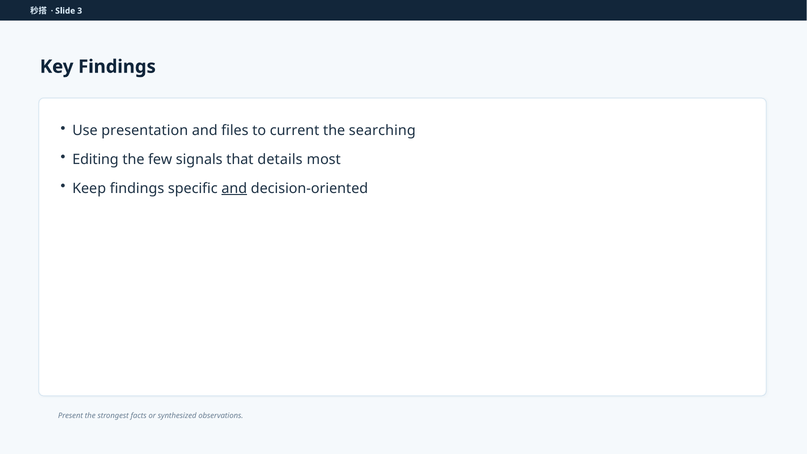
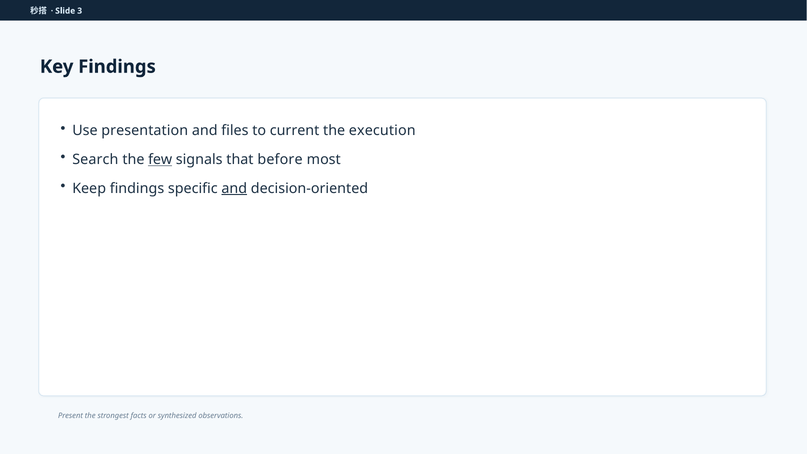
searching: searching -> execution
Editing: Editing -> Search
few underline: none -> present
details: details -> before
